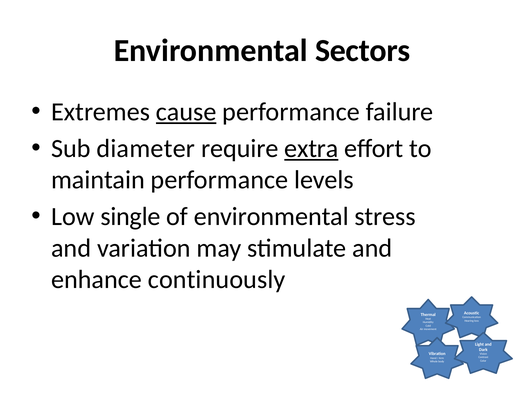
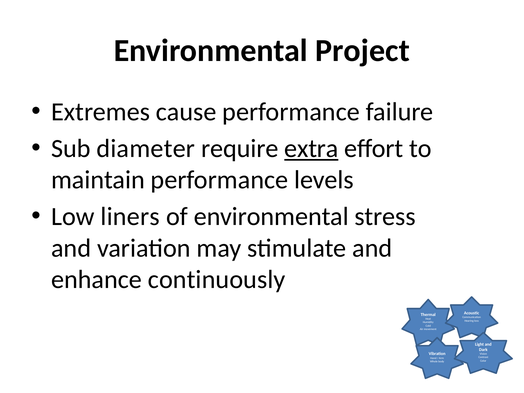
Sectors: Sectors -> Project
cause underline: present -> none
single: single -> liners
